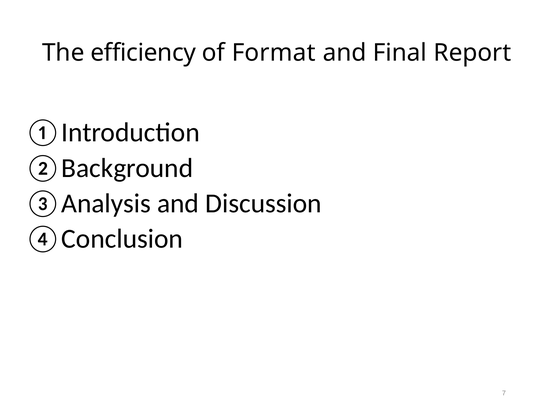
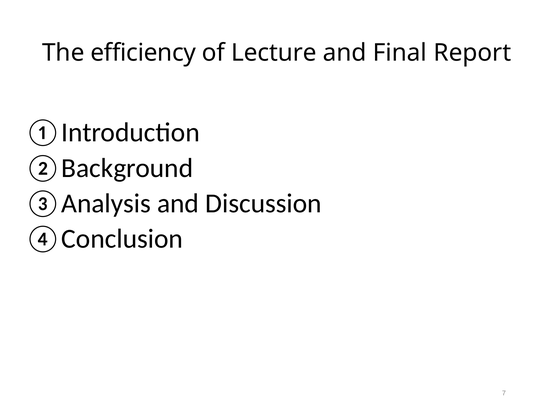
Format: Format -> Lecture
